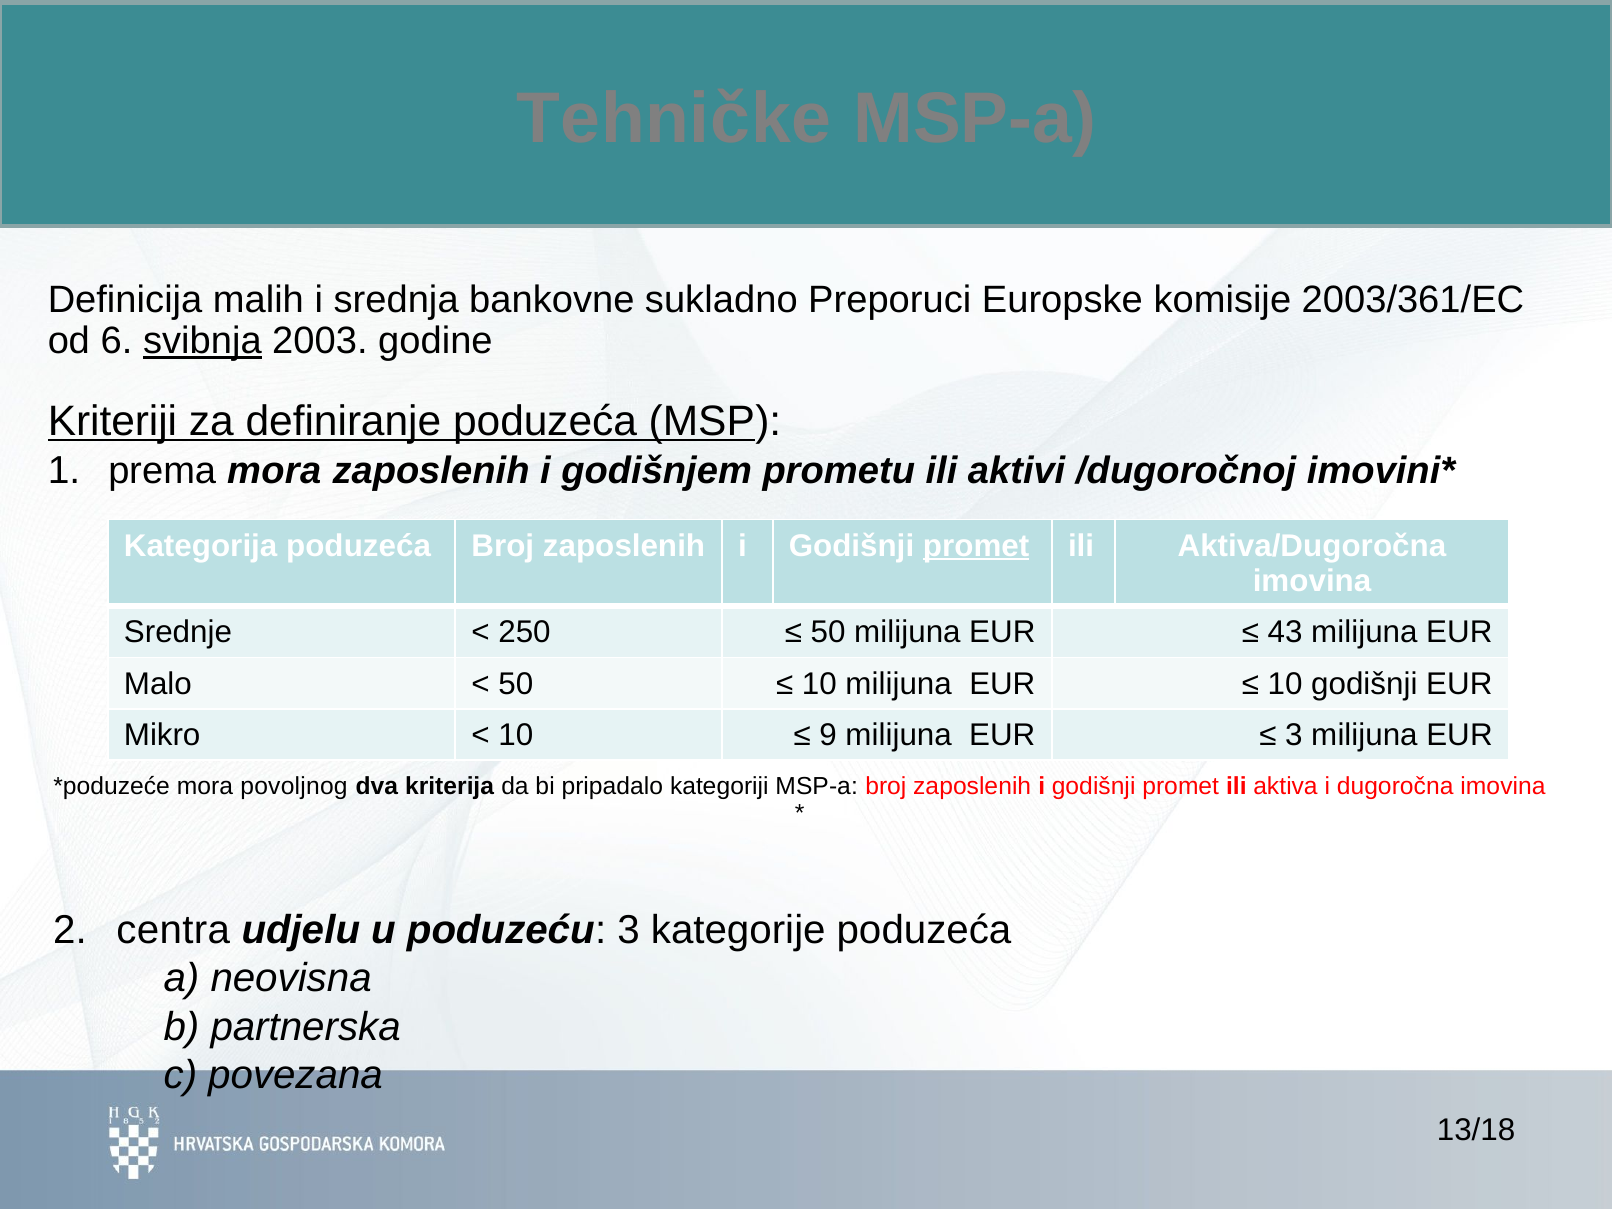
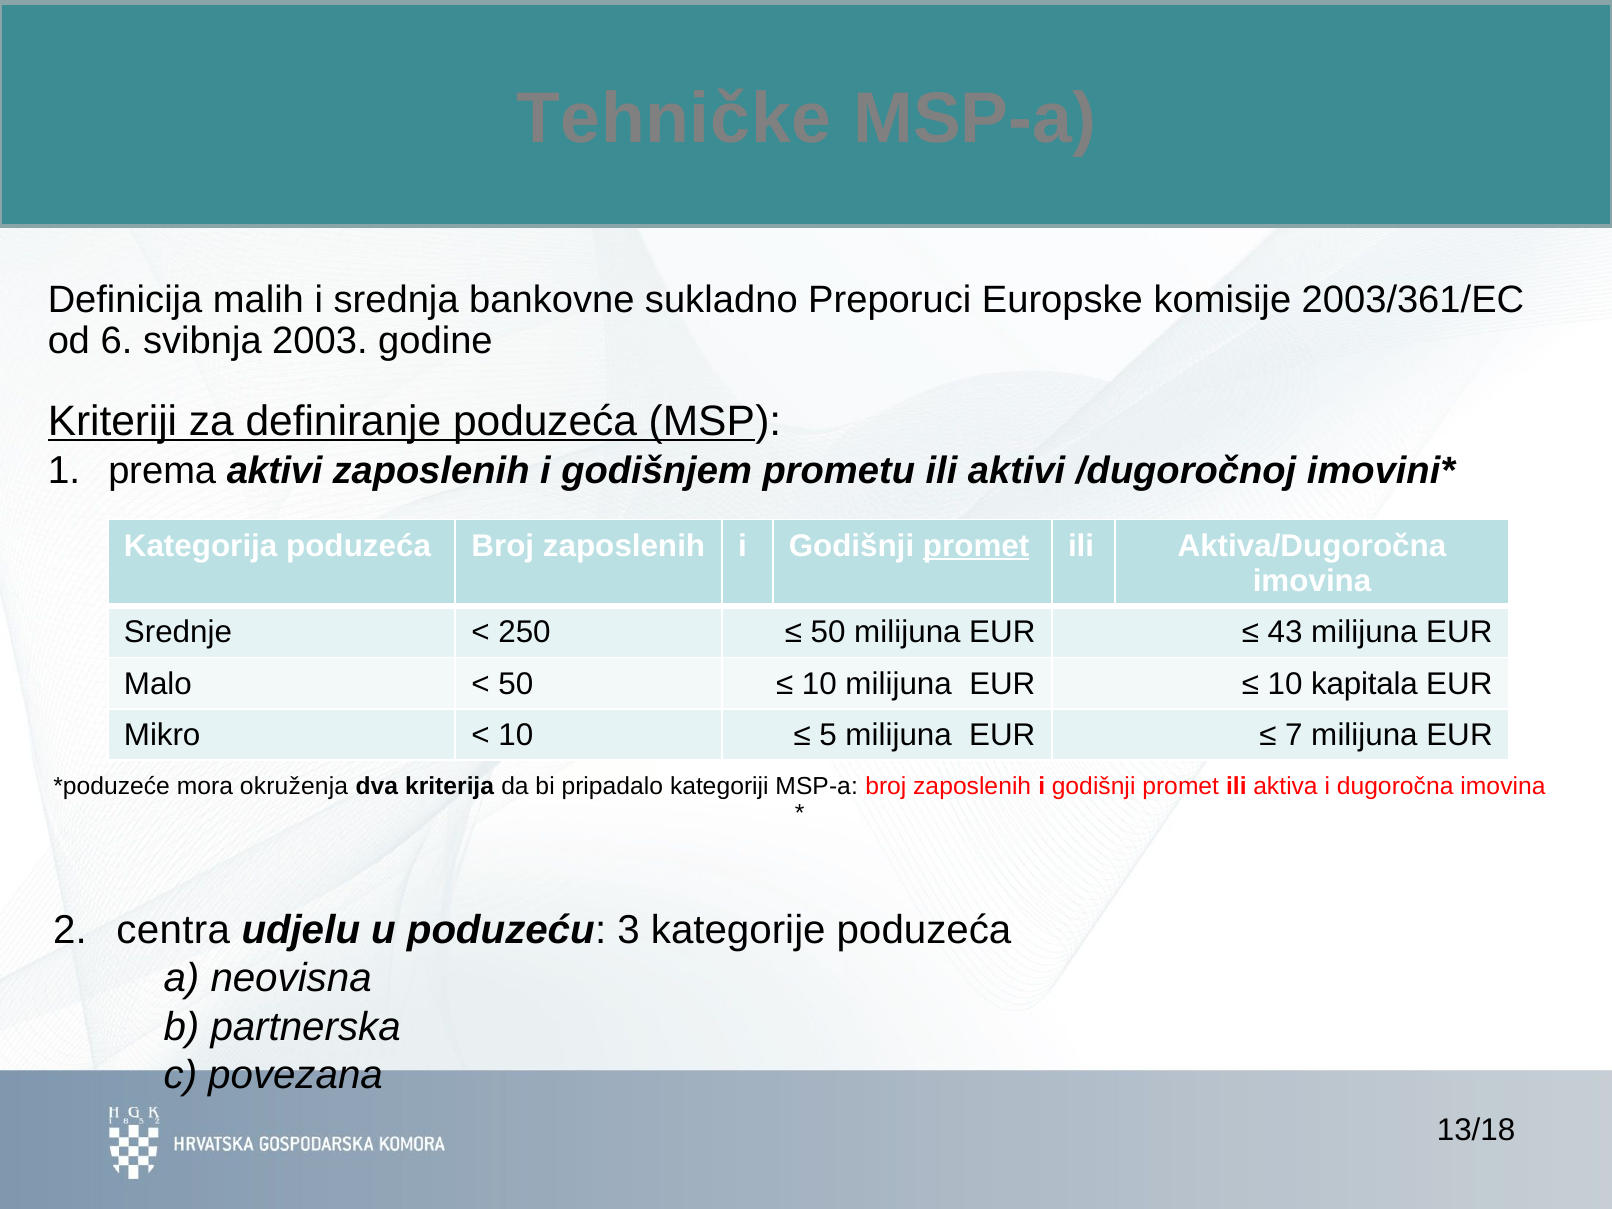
svibnja underline: present -> none
prema mora: mora -> aktivi
10 godišnji: godišnji -> kapitala
9: 9 -> 5
3 at (1294, 735): 3 -> 7
povoljnog: povoljnog -> okruženja
